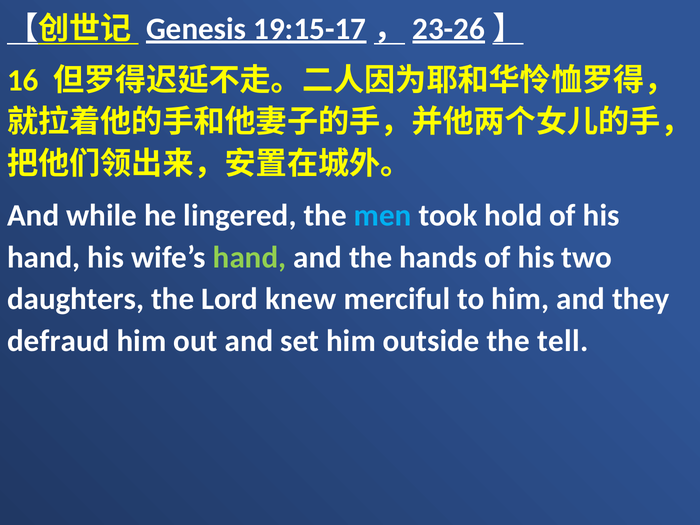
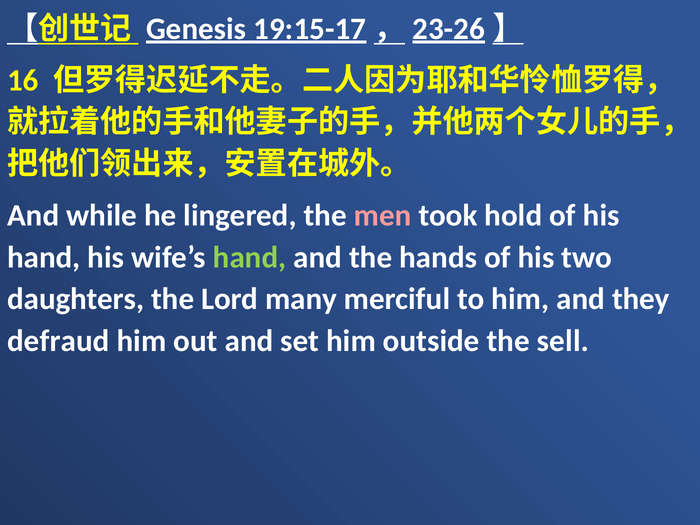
men colour: light blue -> pink
knew: knew -> many
tell: tell -> sell
